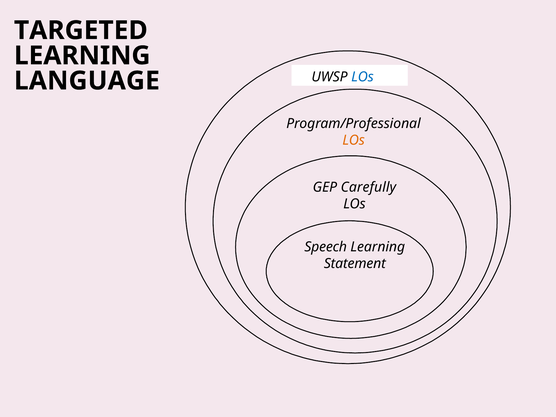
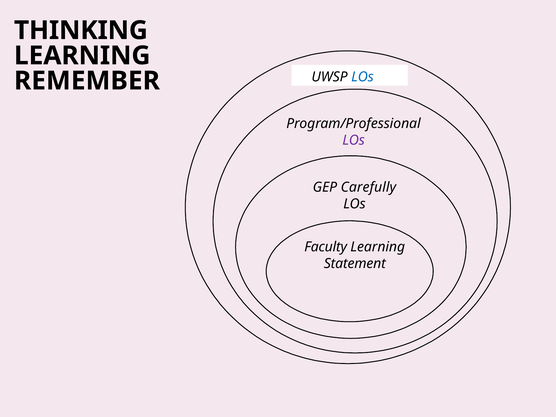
TARGETED: TARGETED -> THINKING
LANGUAGE: LANGUAGE -> REMEMBER
LOs at (354, 140) colour: orange -> purple
Speech: Speech -> Faculty
